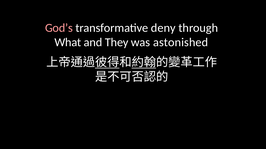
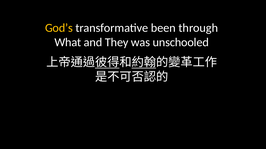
God’s colour: pink -> yellow
deny: deny -> been
astonished: astonished -> unschooled
